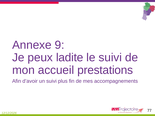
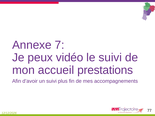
9: 9 -> 7
ladite: ladite -> vidéo
